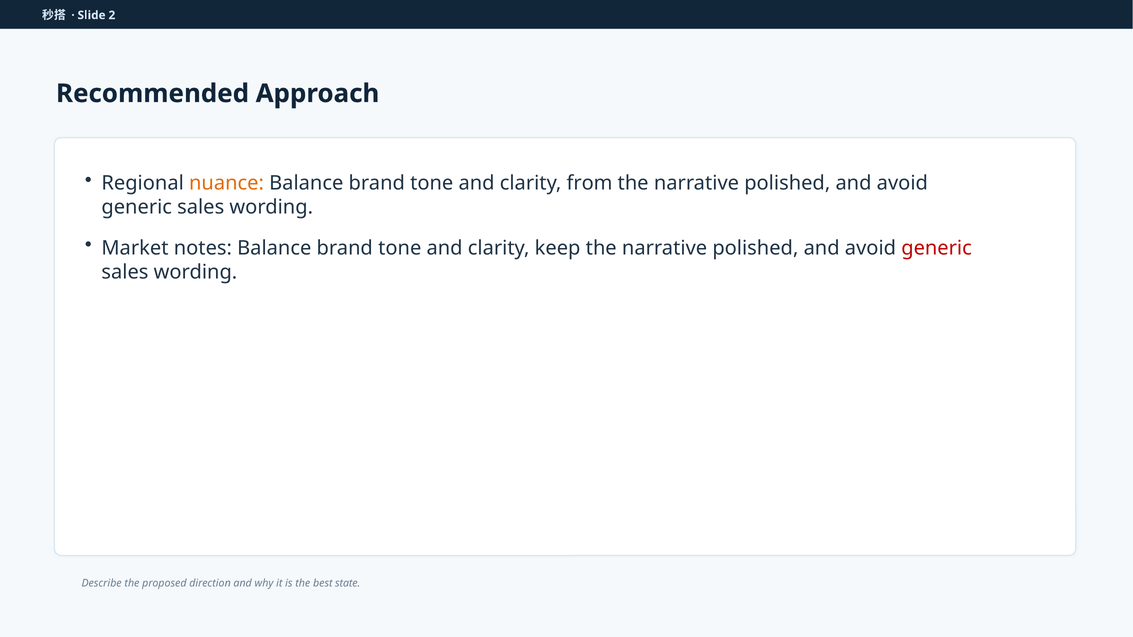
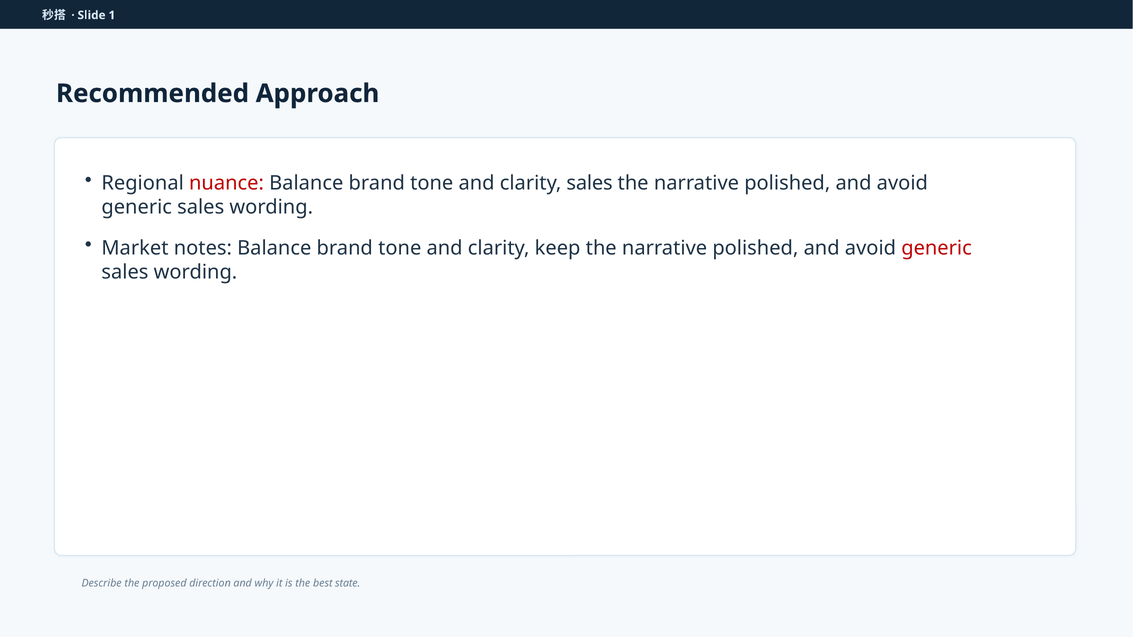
2: 2 -> 1
nuance colour: orange -> red
clarity from: from -> sales
